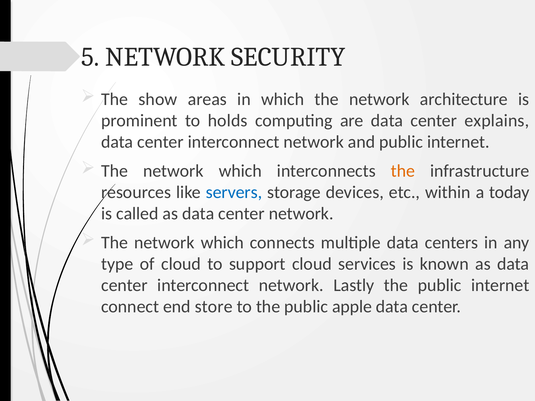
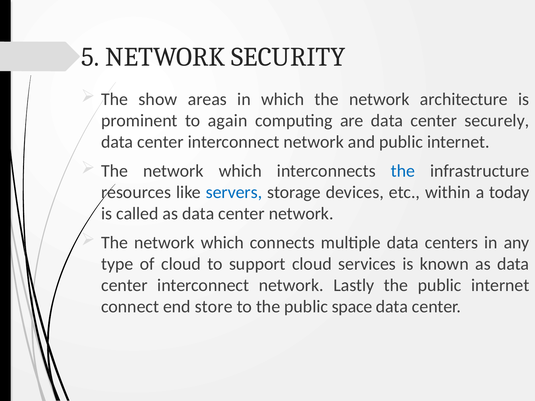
holds: holds -> again
explains: explains -> securely
the at (403, 171) colour: orange -> blue
apple: apple -> space
